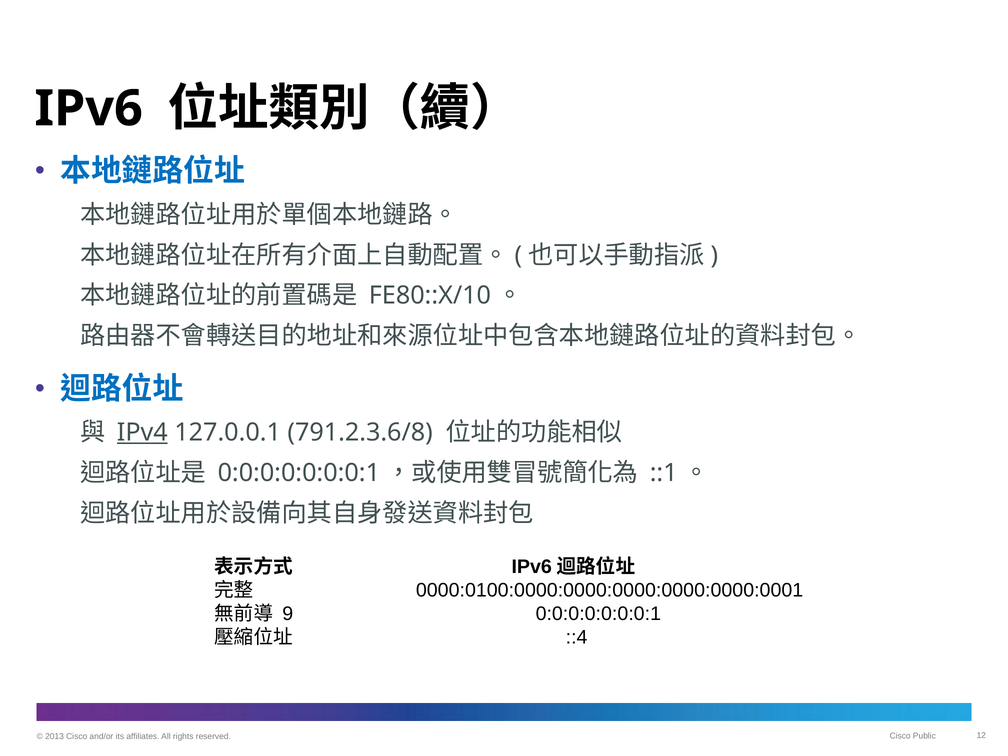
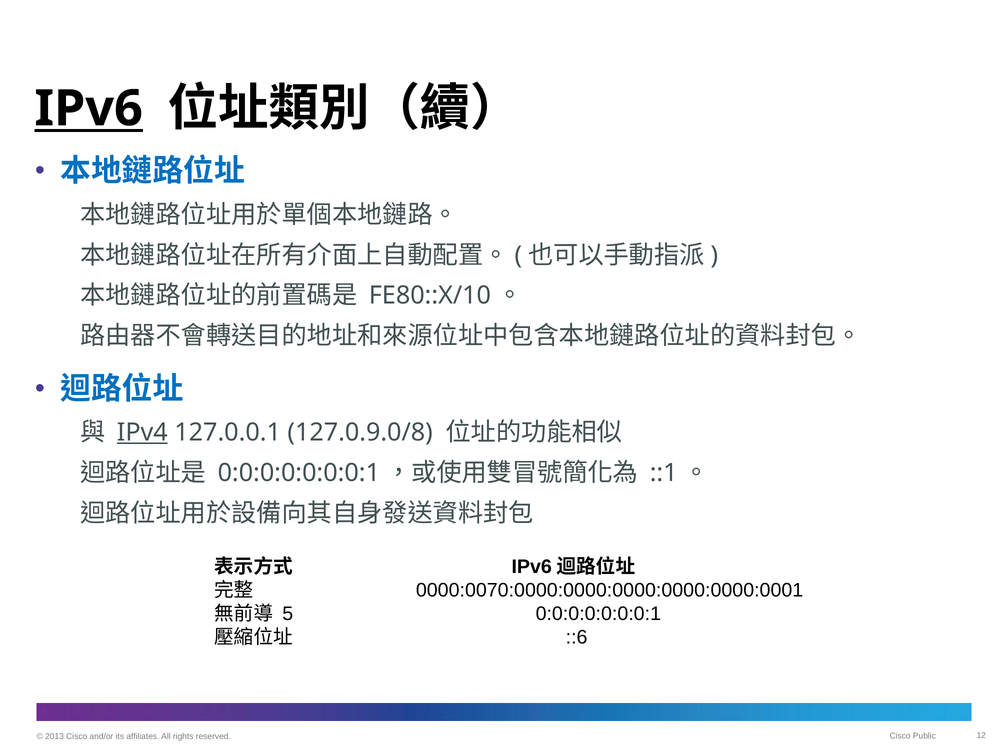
IPv6 underline: none -> present
791.2.3.6/8: 791.2.3.6/8 -> 127.0.9.0/8
0000:0100:0000:0000:0000:0000:0000:0001: 0000:0100:0000:0000:0000:0000:0000:0001 -> 0000:0070:0000:0000:0000:0000:0000:0001
9: 9 -> 5
::4: ::4 -> ::6
